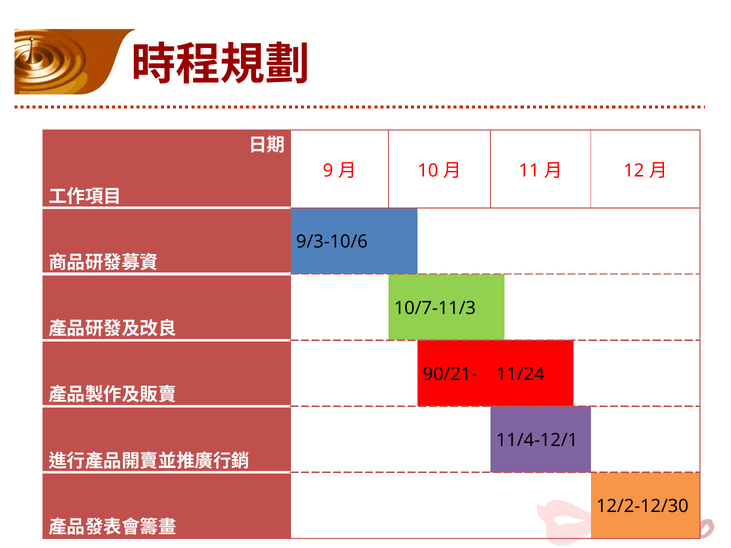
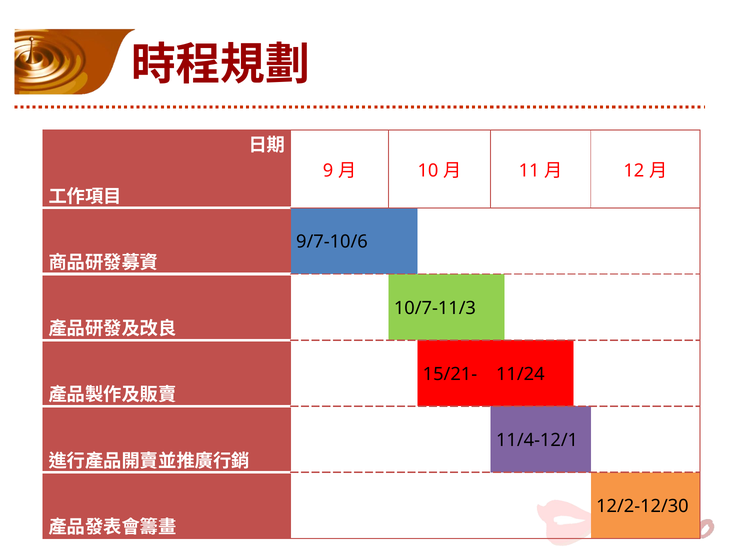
9/3-10/6: 9/3-10/6 -> 9/7-10/6
90/21-: 90/21- -> 15/21-
